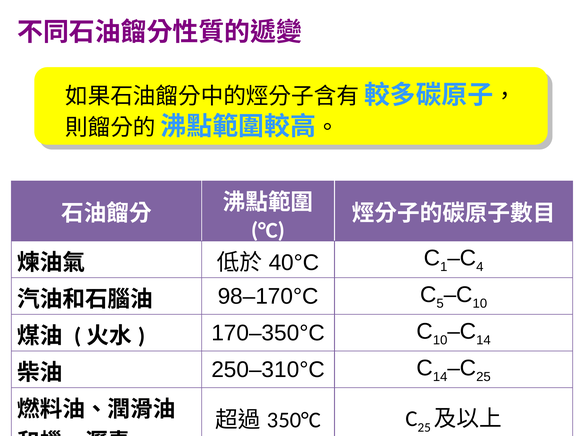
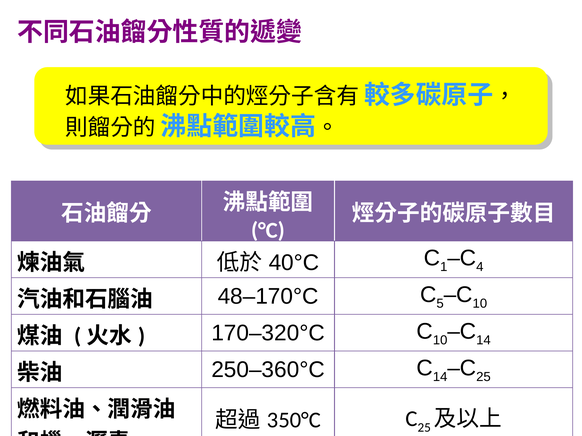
98–170°C: 98–170°C -> 48–170°C
170–350°C: 170–350°C -> 170–320°C
250–310°C: 250–310°C -> 250–360°C
